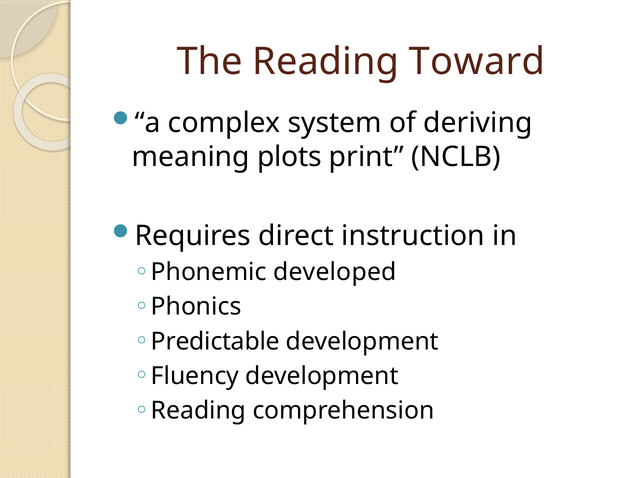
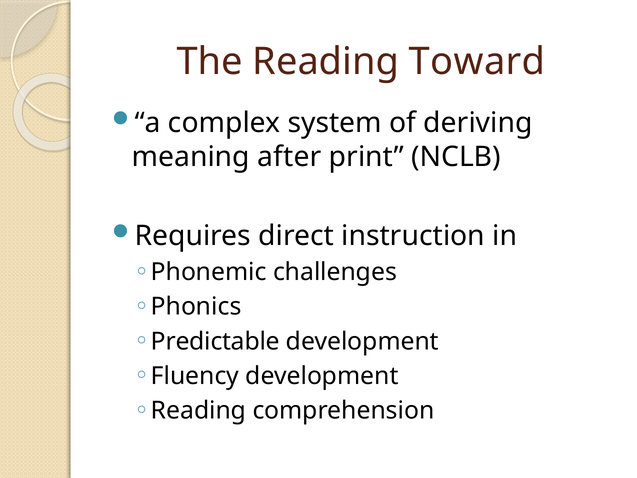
plots: plots -> after
developed: developed -> challenges
